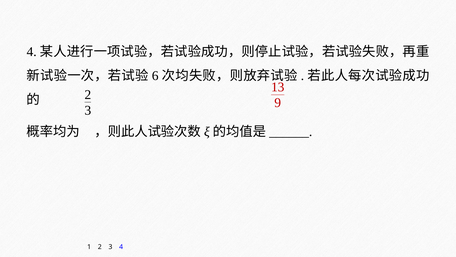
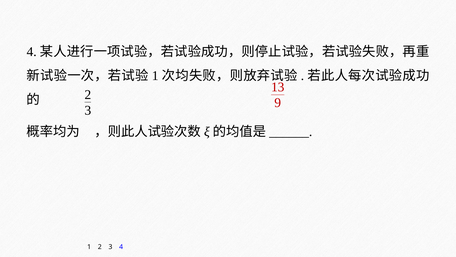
6 at (155, 76): 6 -> 1
